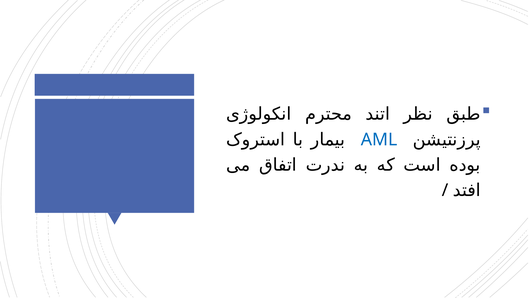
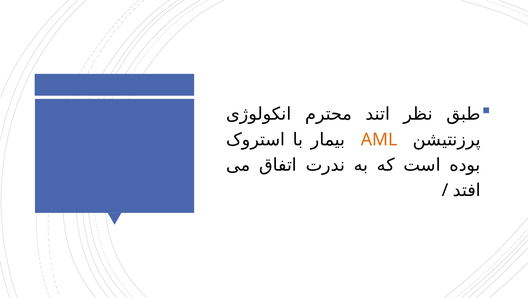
AML colour: blue -> orange
